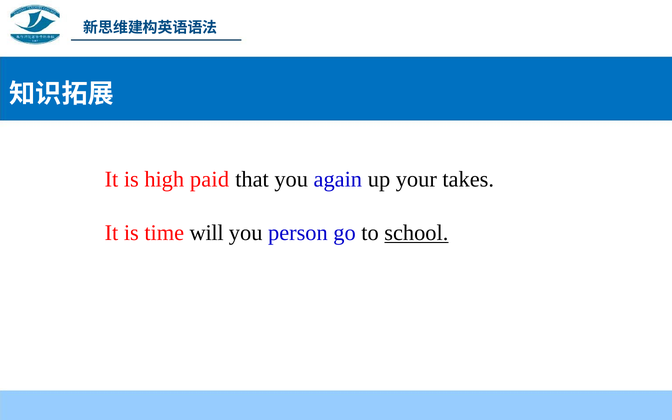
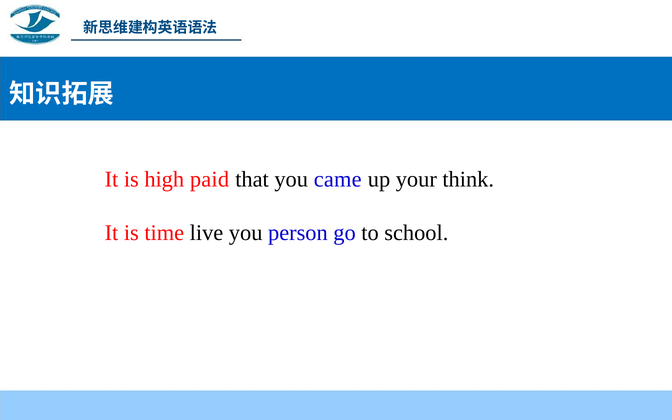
again: again -> came
takes: takes -> think
will: will -> live
school underline: present -> none
